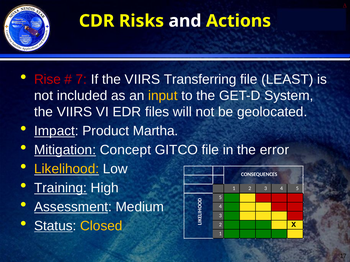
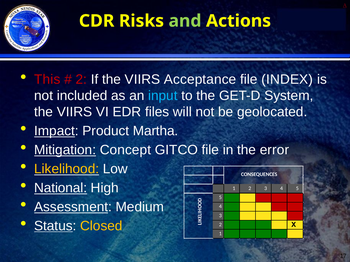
and colour: white -> light green
Rise: Rise -> This
7 at (81, 79): 7 -> 2
Transferring: Transferring -> Acceptance
LEAST: LEAST -> INDEX
input colour: yellow -> light blue
Training: Training -> National
